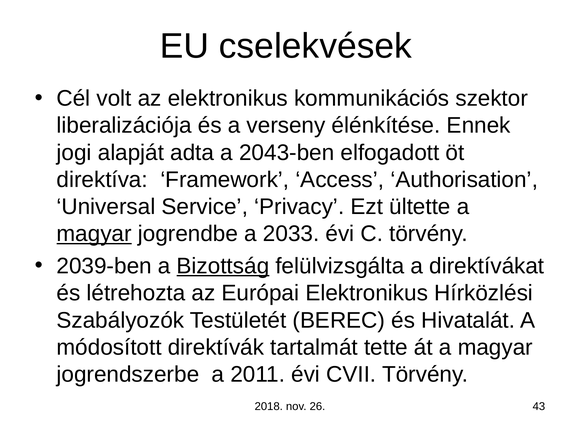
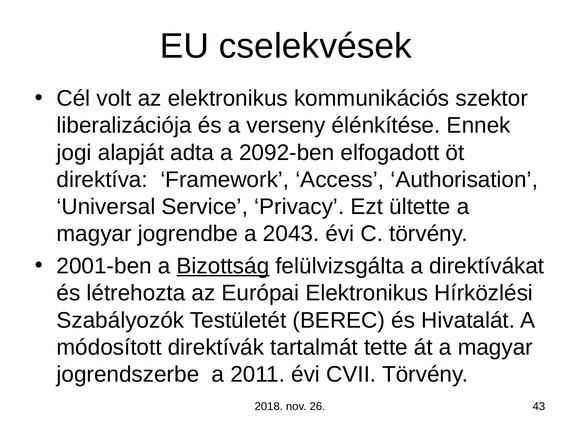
2043-ben: 2043-ben -> 2092-ben
magyar at (94, 234) underline: present -> none
2033: 2033 -> 2043
2039-ben: 2039-ben -> 2001-ben
